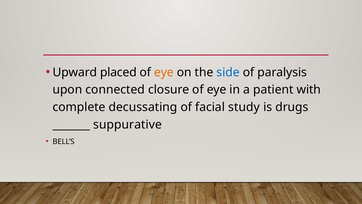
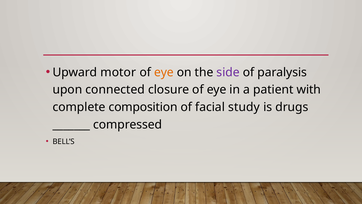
placed: placed -> motor
side colour: blue -> purple
decussating: decussating -> composition
suppurative: suppurative -> compressed
